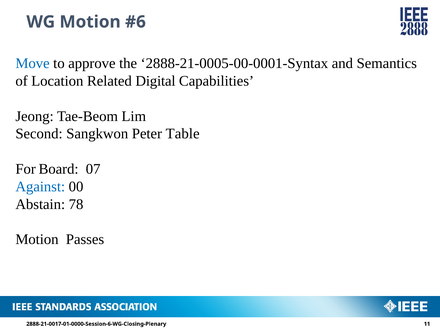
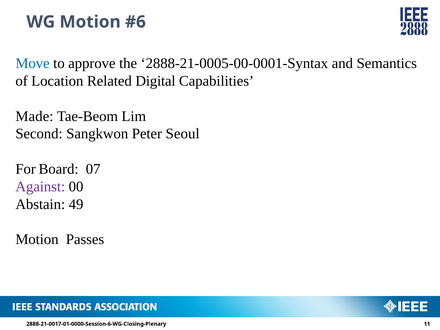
Jeong: Jeong -> Made
Table: Table -> Seoul
Against colour: blue -> purple
78: 78 -> 49
